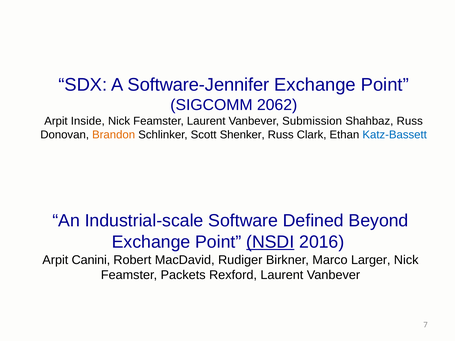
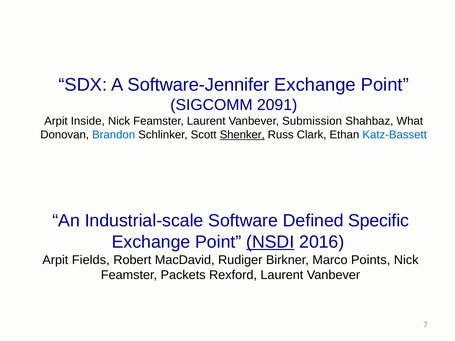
2062: 2062 -> 2091
Shahbaz Russ: Russ -> What
Brandon colour: orange -> blue
Shenker underline: none -> present
Beyond: Beyond -> Specific
Canini: Canini -> Fields
Larger: Larger -> Points
